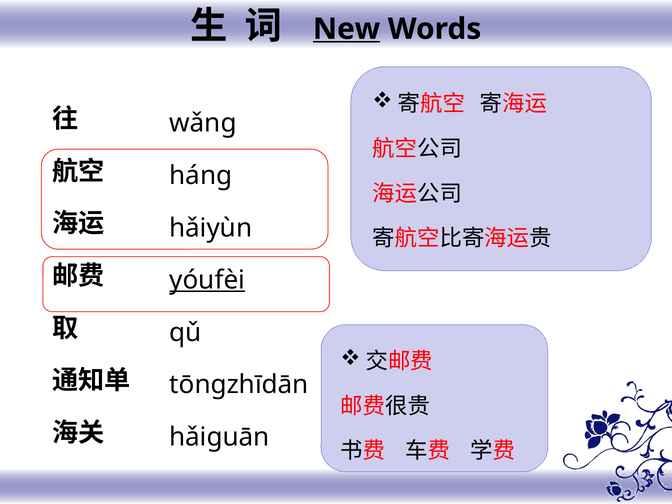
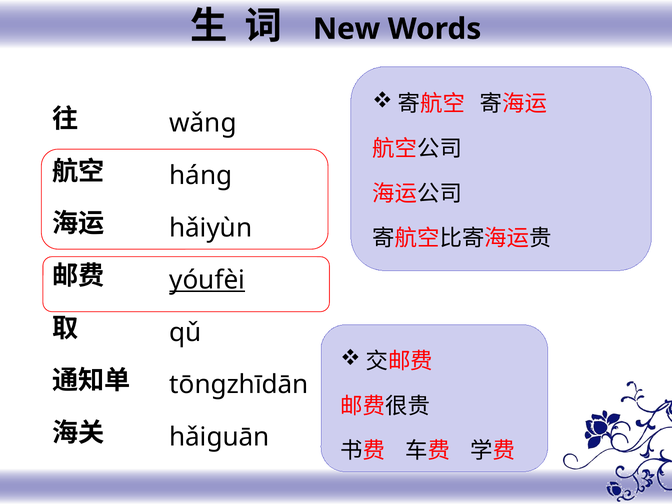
New underline: present -> none
